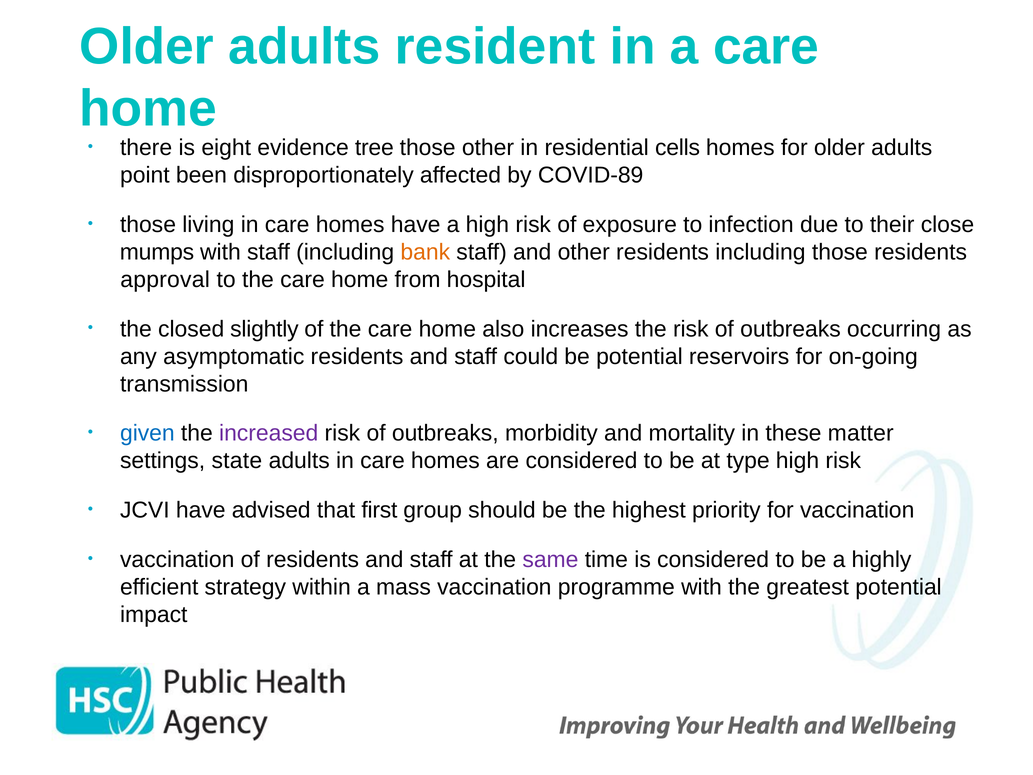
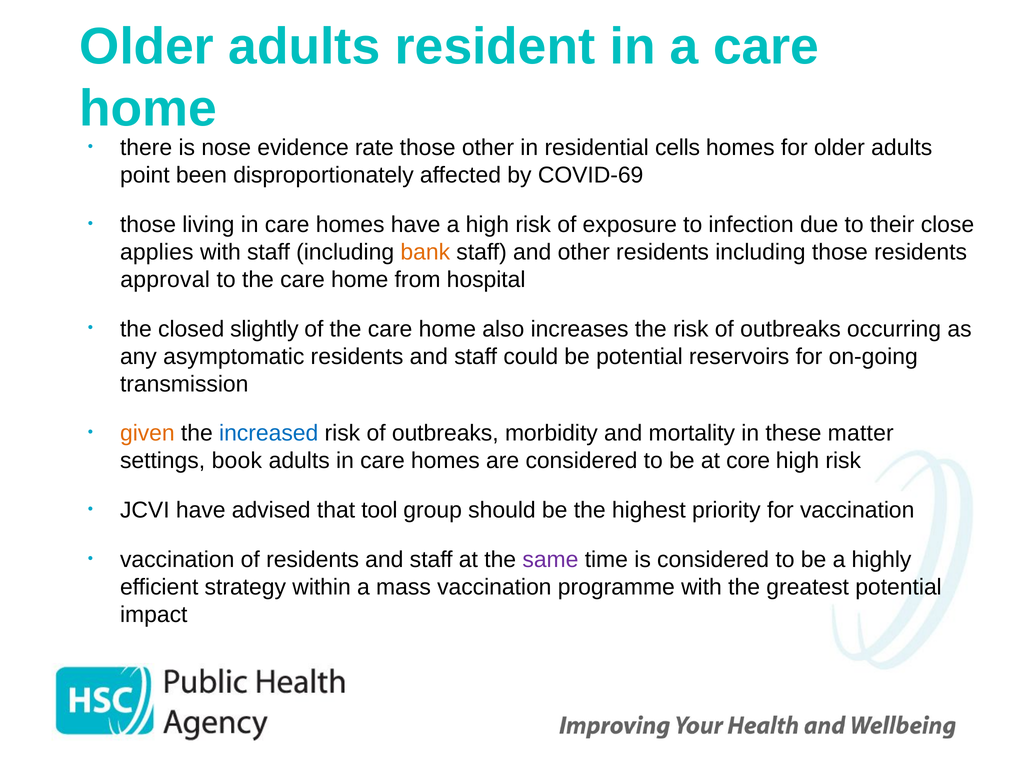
eight: eight -> nose
tree: tree -> rate
COVID-89: COVID-89 -> COVID-69
mumps: mumps -> applies
given colour: blue -> orange
increased colour: purple -> blue
state: state -> book
type: type -> core
first: first -> tool
